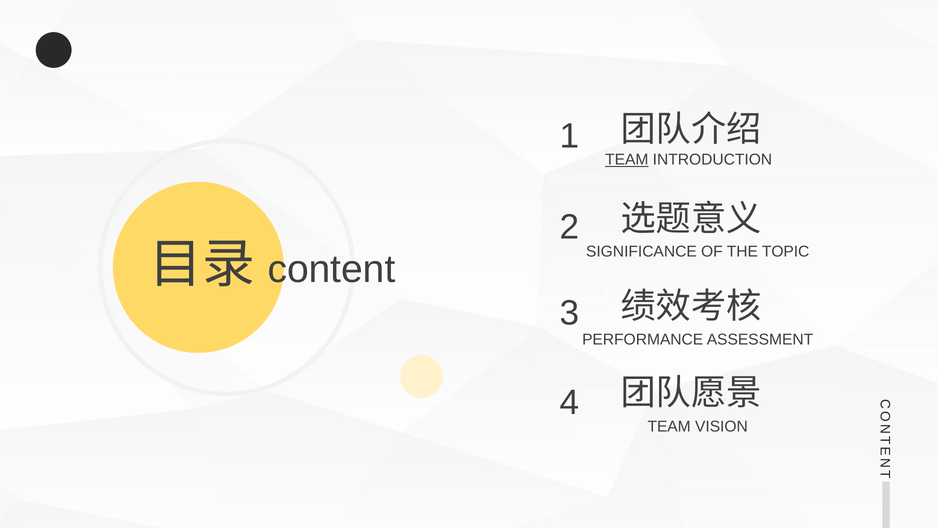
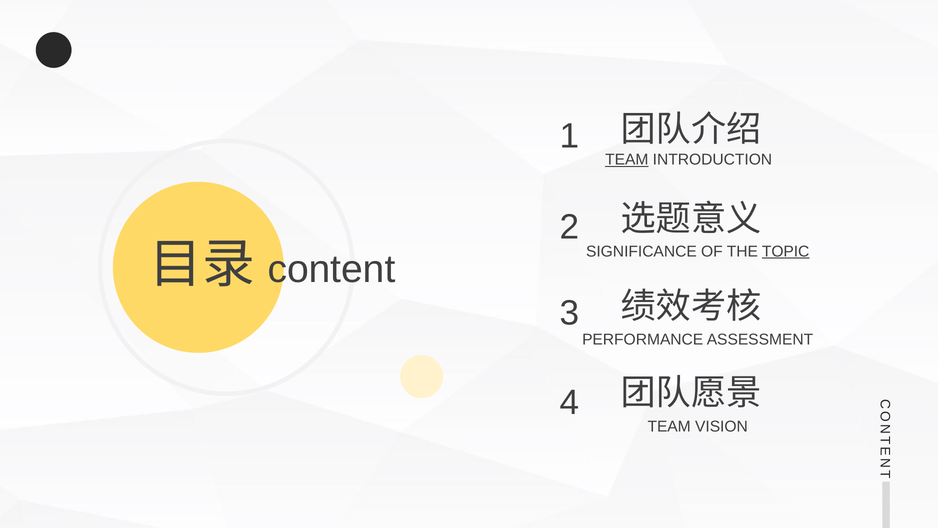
TOPIC underline: none -> present
